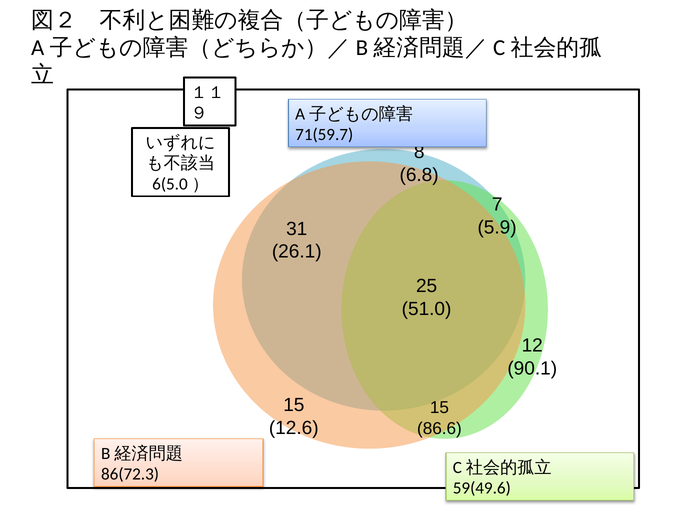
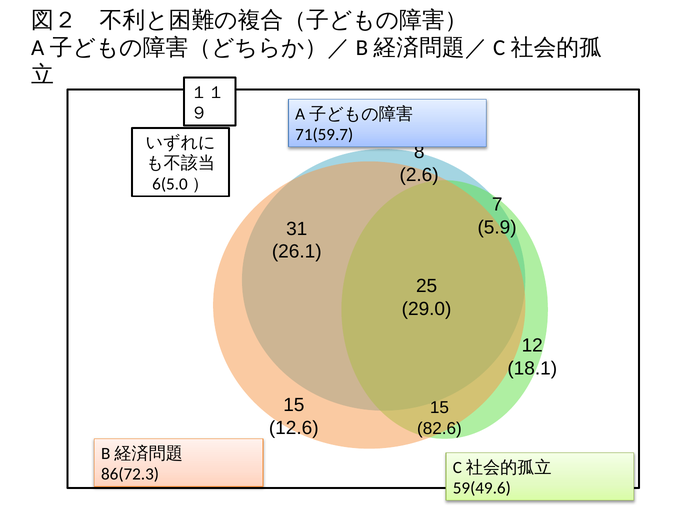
6.8: 6.8 -> 2.6
51.0: 51.0 -> 29.0
90.1: 90.1 -> 18.1
86.6: 86.6 -> 82.6
